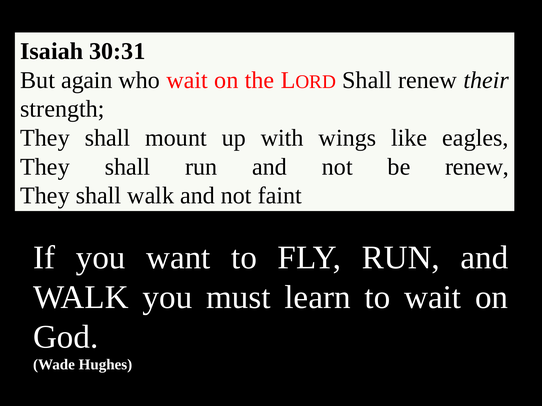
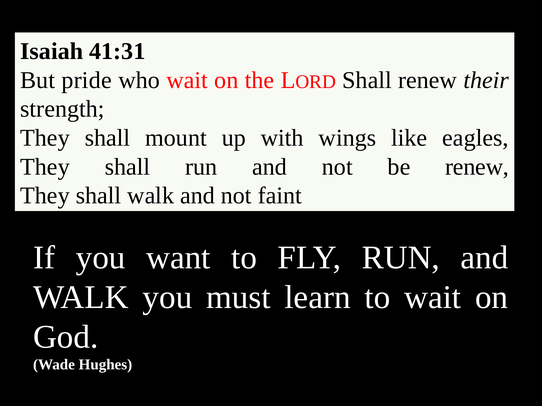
30:31: 30:31 -> 41:31
again: again -> pride
